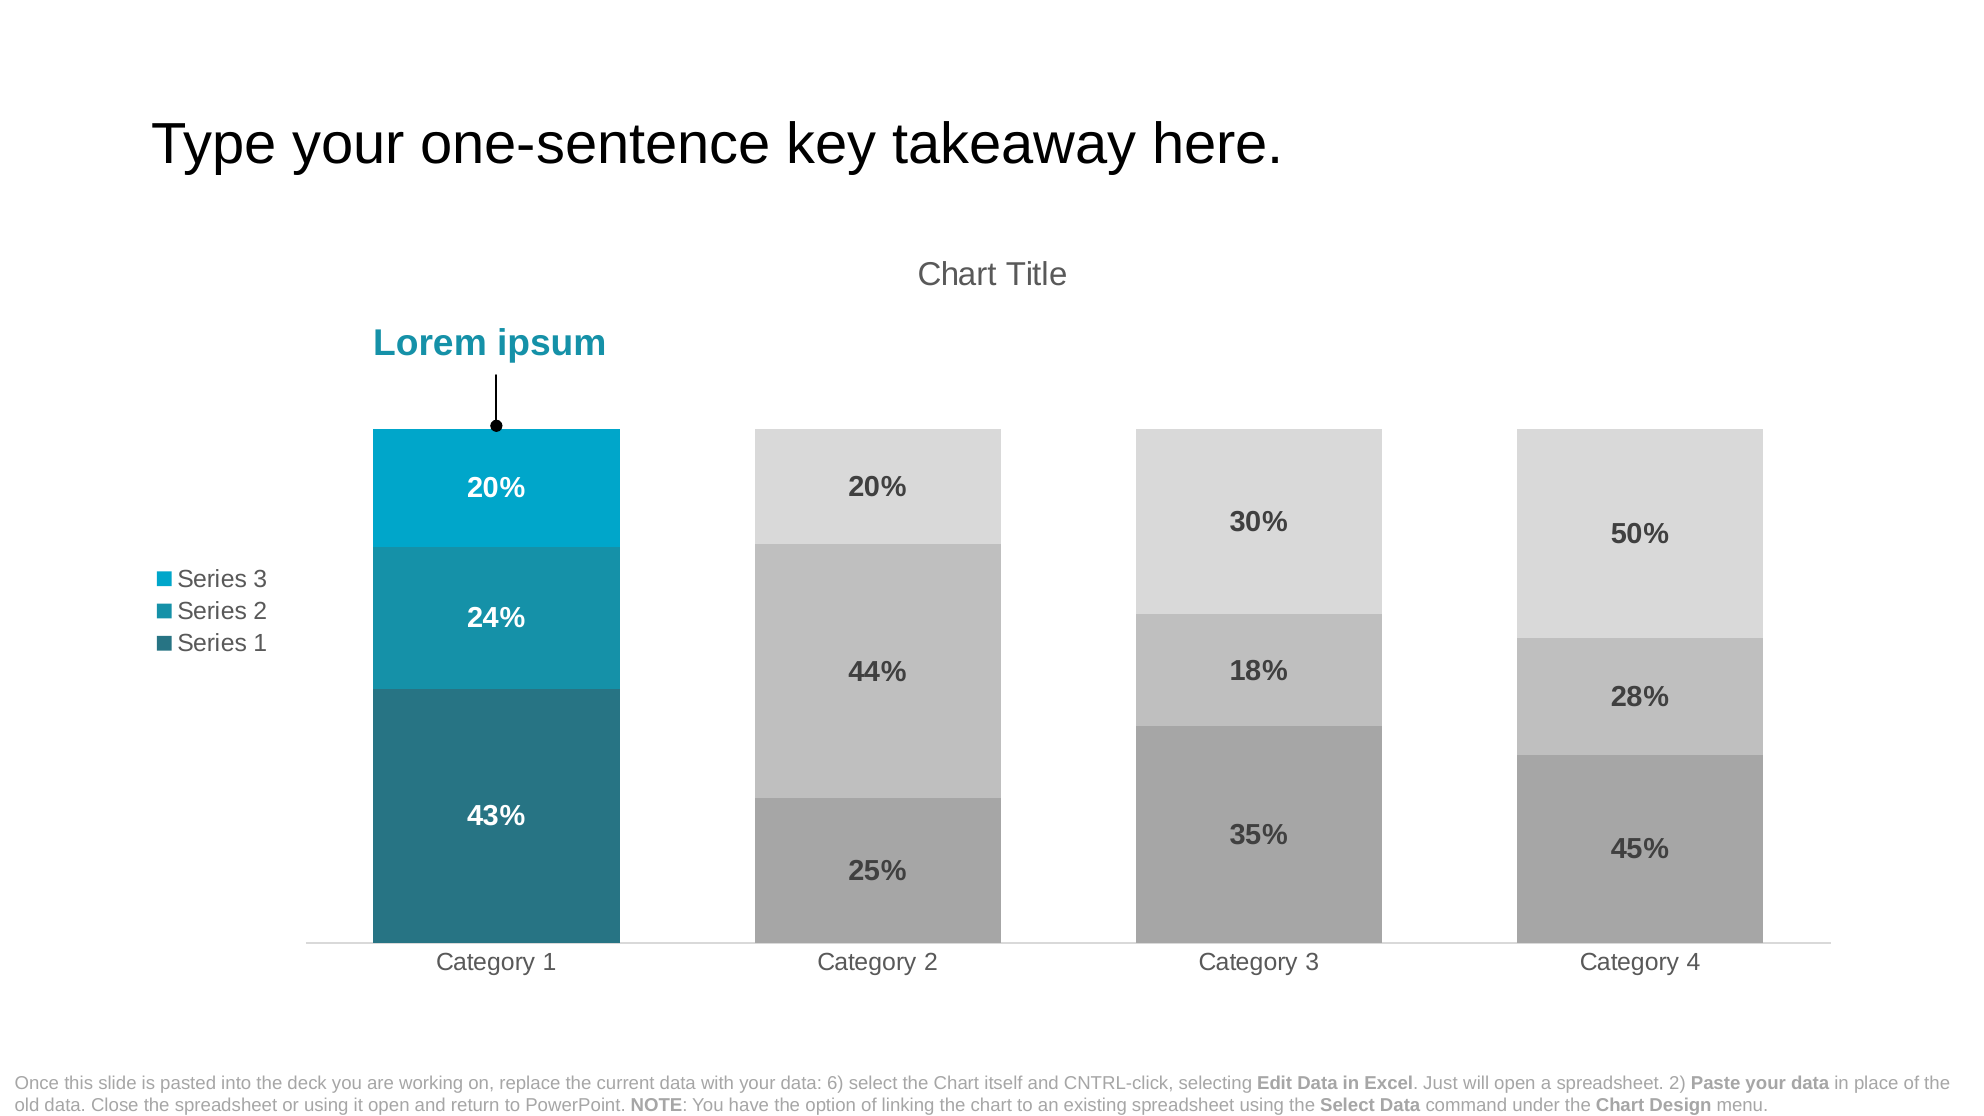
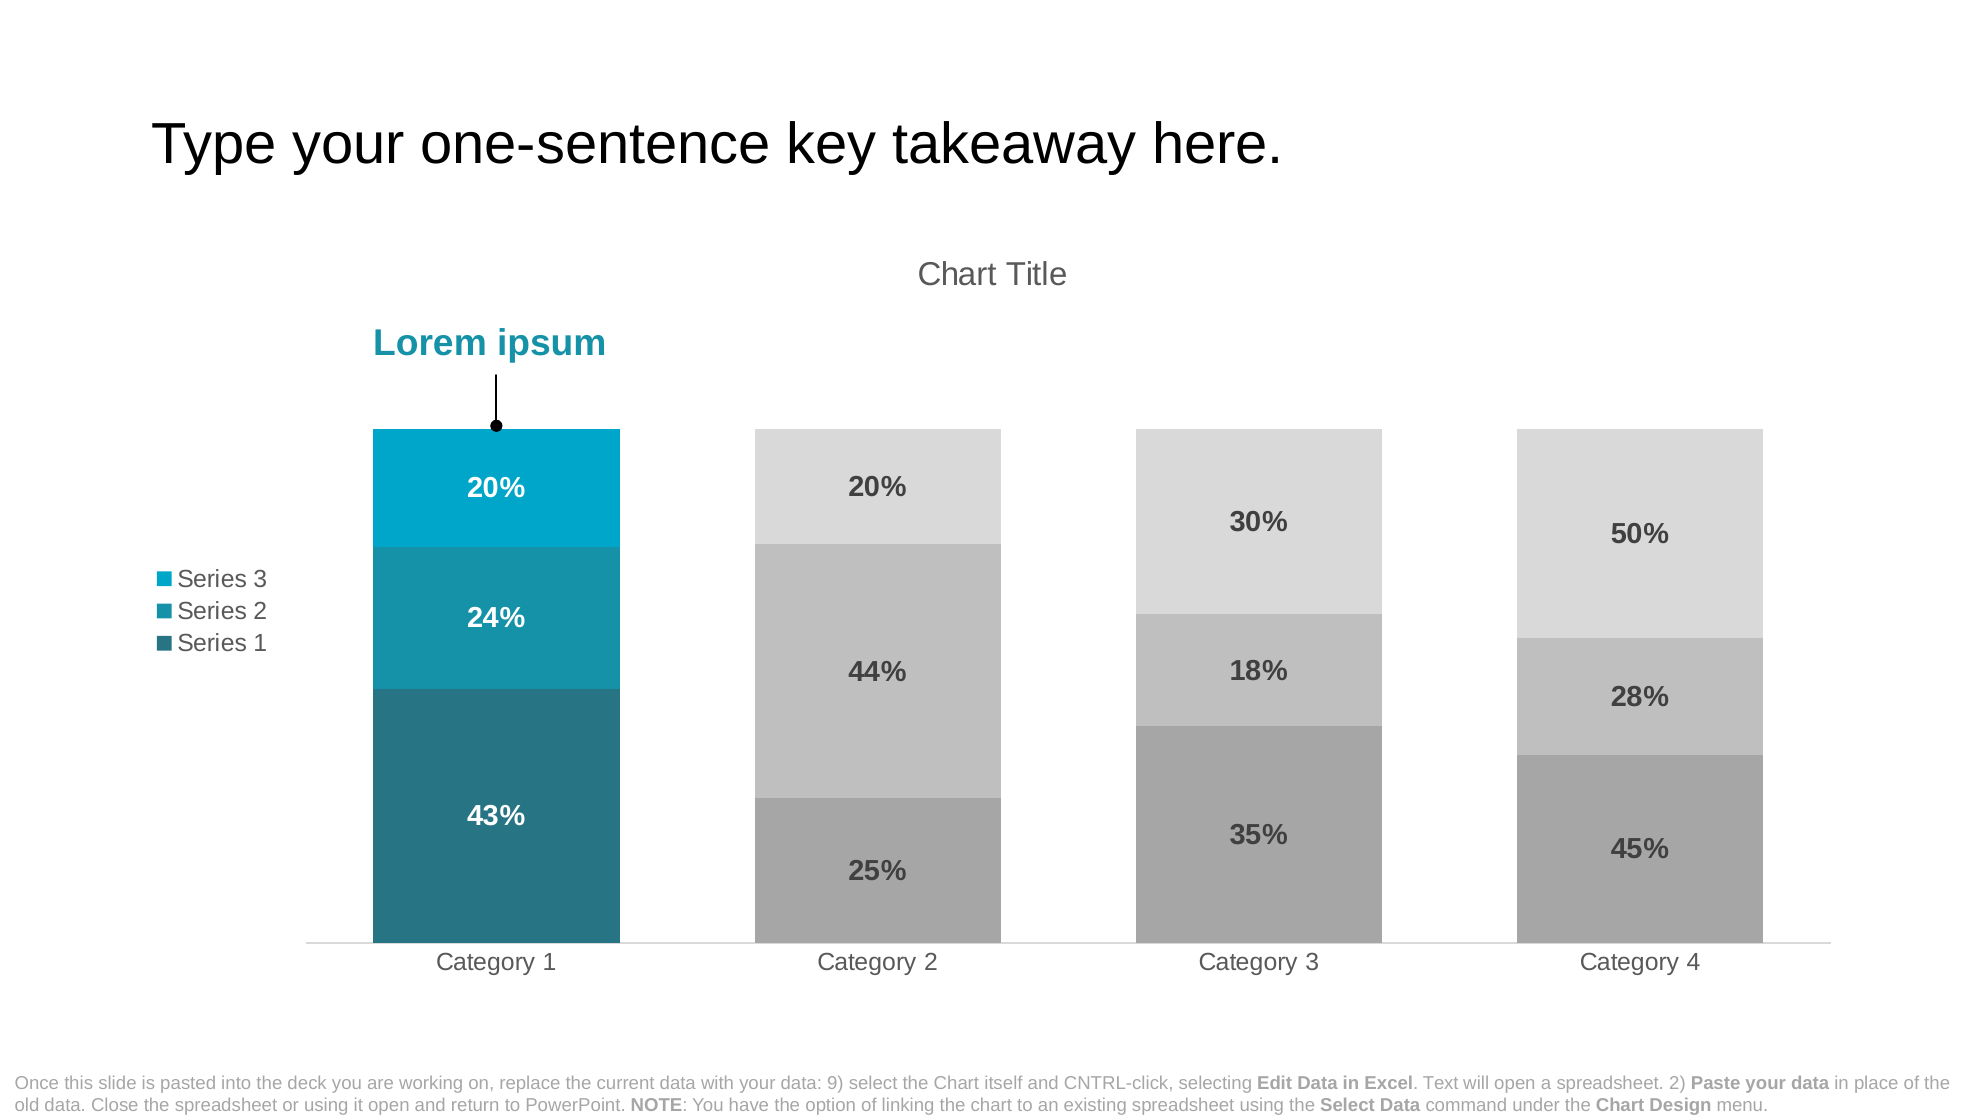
6: 6 -> 9
Just: Just -> Text
